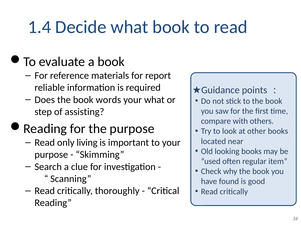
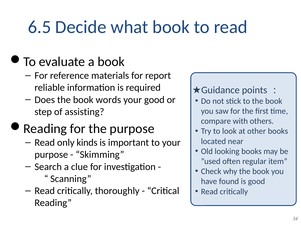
1.4: 1.4 -> 6.5
your what: what -> good
living: living -> kinds
